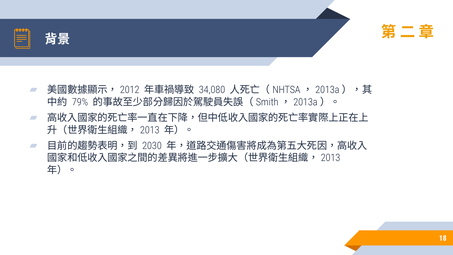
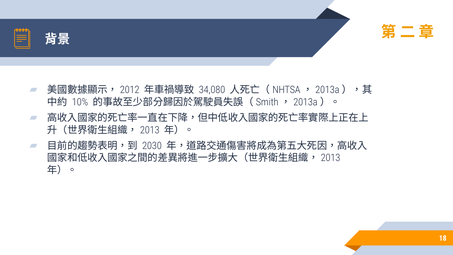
79%: 79% -> 10%
